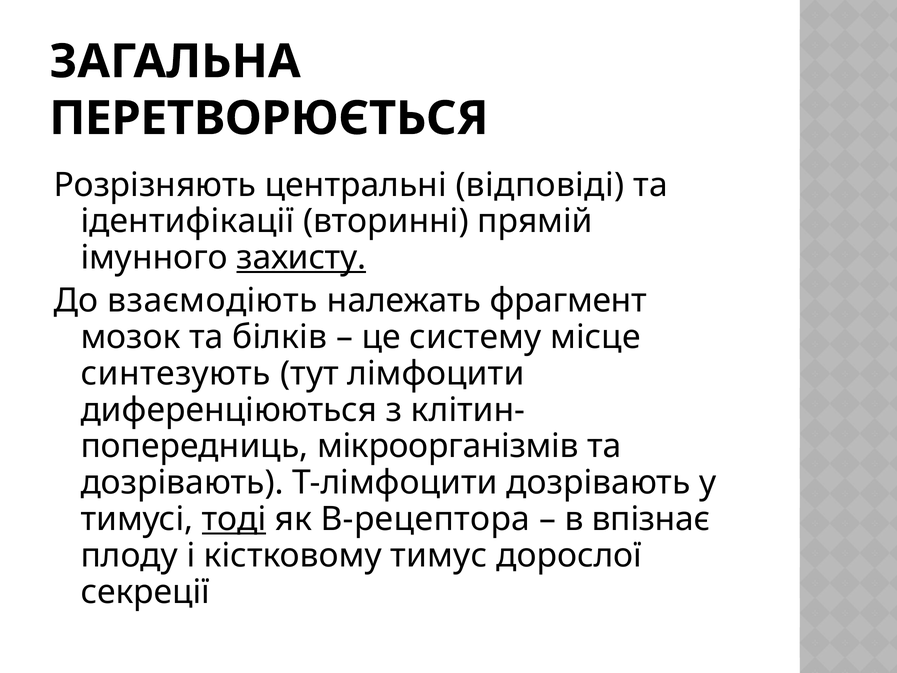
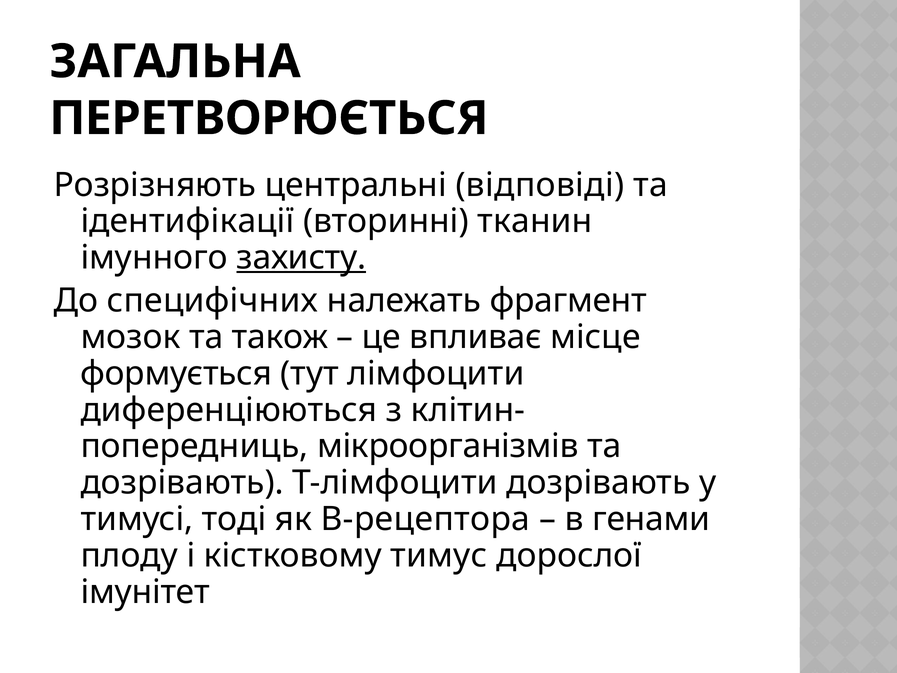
прямій: прямій -> тканин
взаємодіють: взаємодіють -> специфічних
білків: білків -> також
систему: систему -> впливає
синтезують: синтезують -> формується
тоді underline: present -> none
впізнає: впізнає -> генами
секреції: секреції -> імунітет
